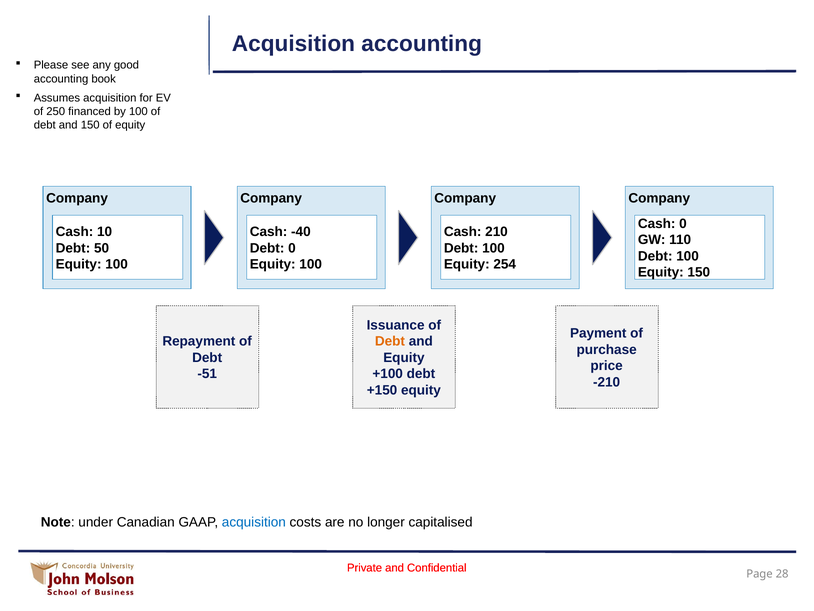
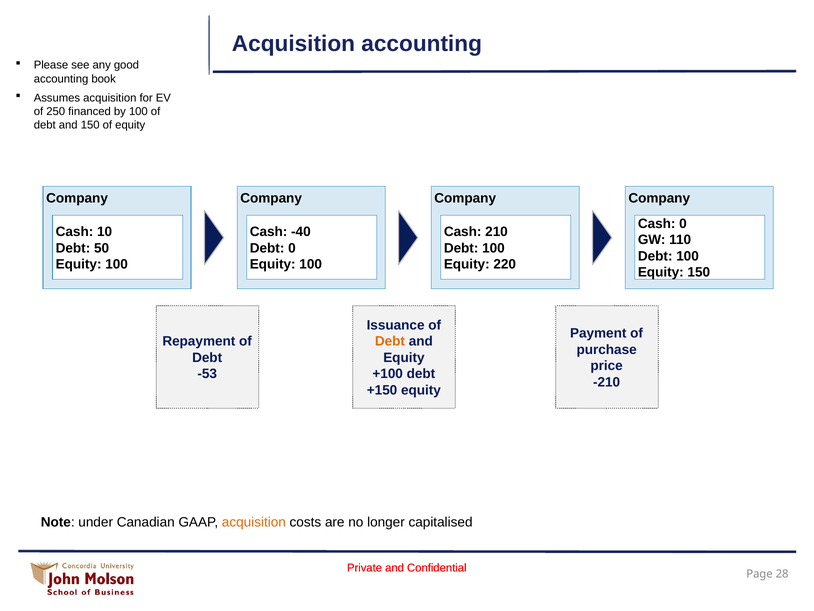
254: 254 -> 220
-51: -51 -> -53
acquisition at (254, 522) colour: blue -> orange
